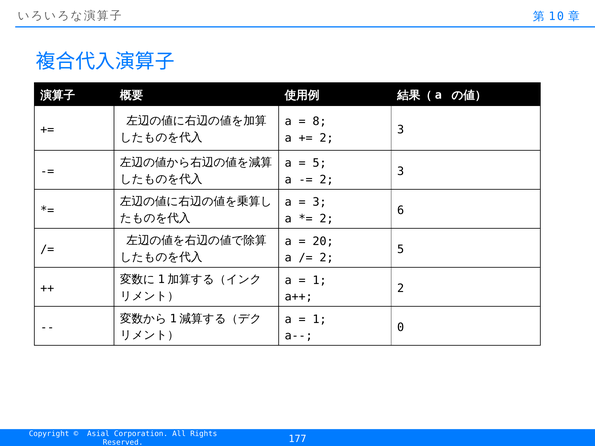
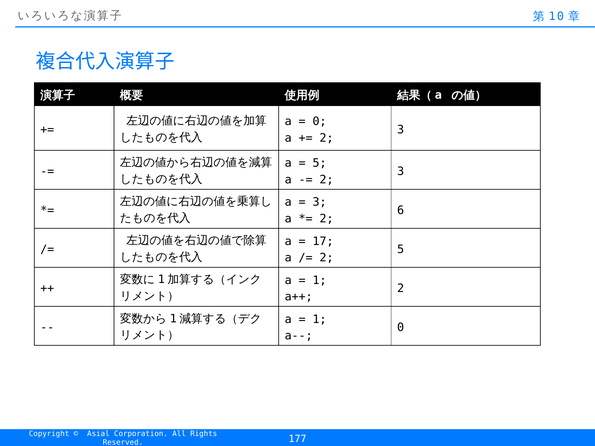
8 at (320, 121): 8 -> 0
20: 20 -> 17
